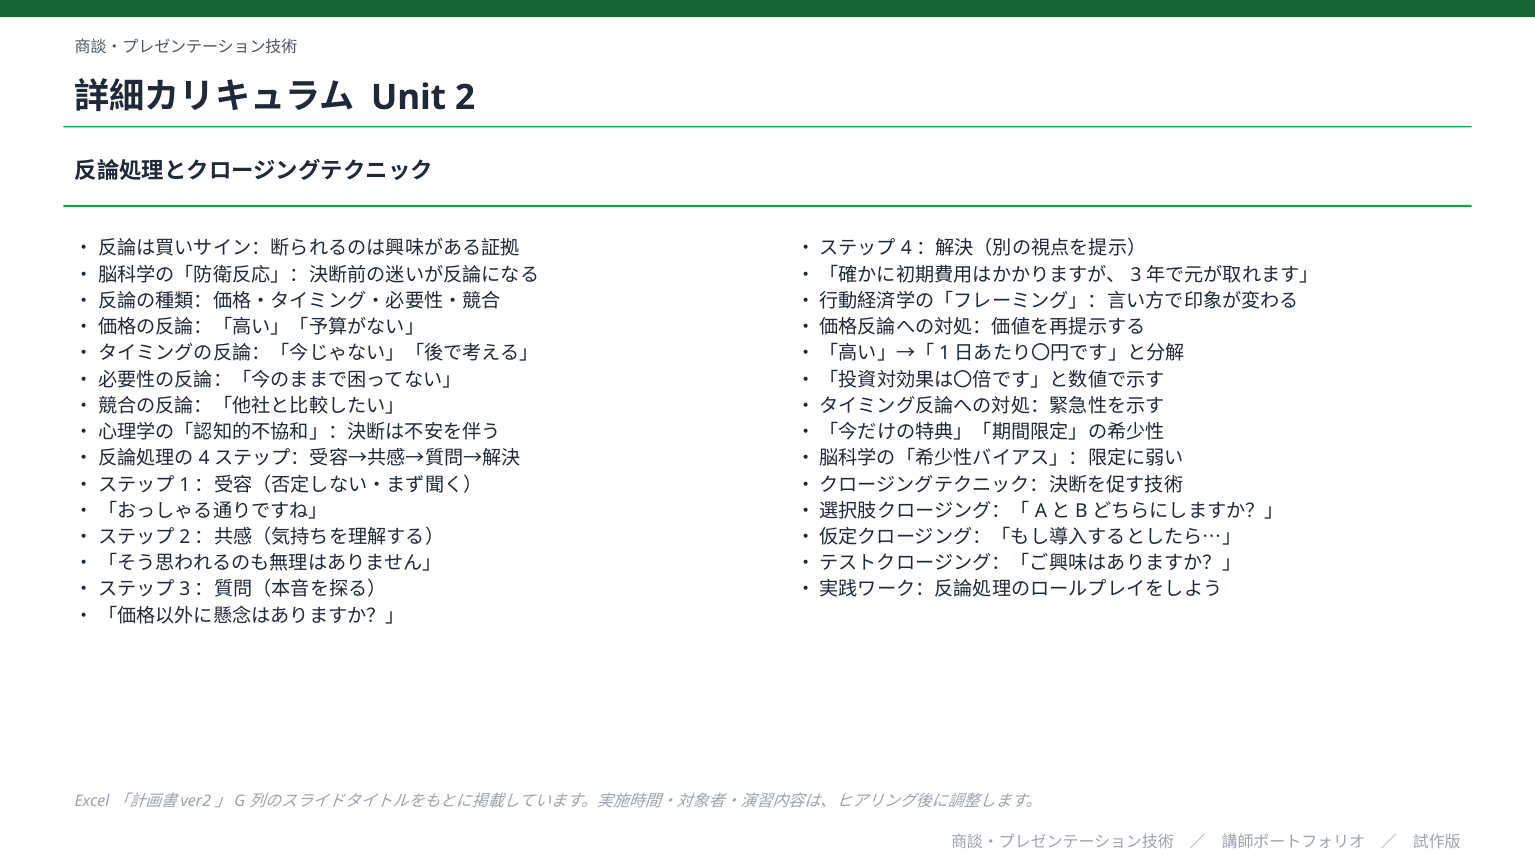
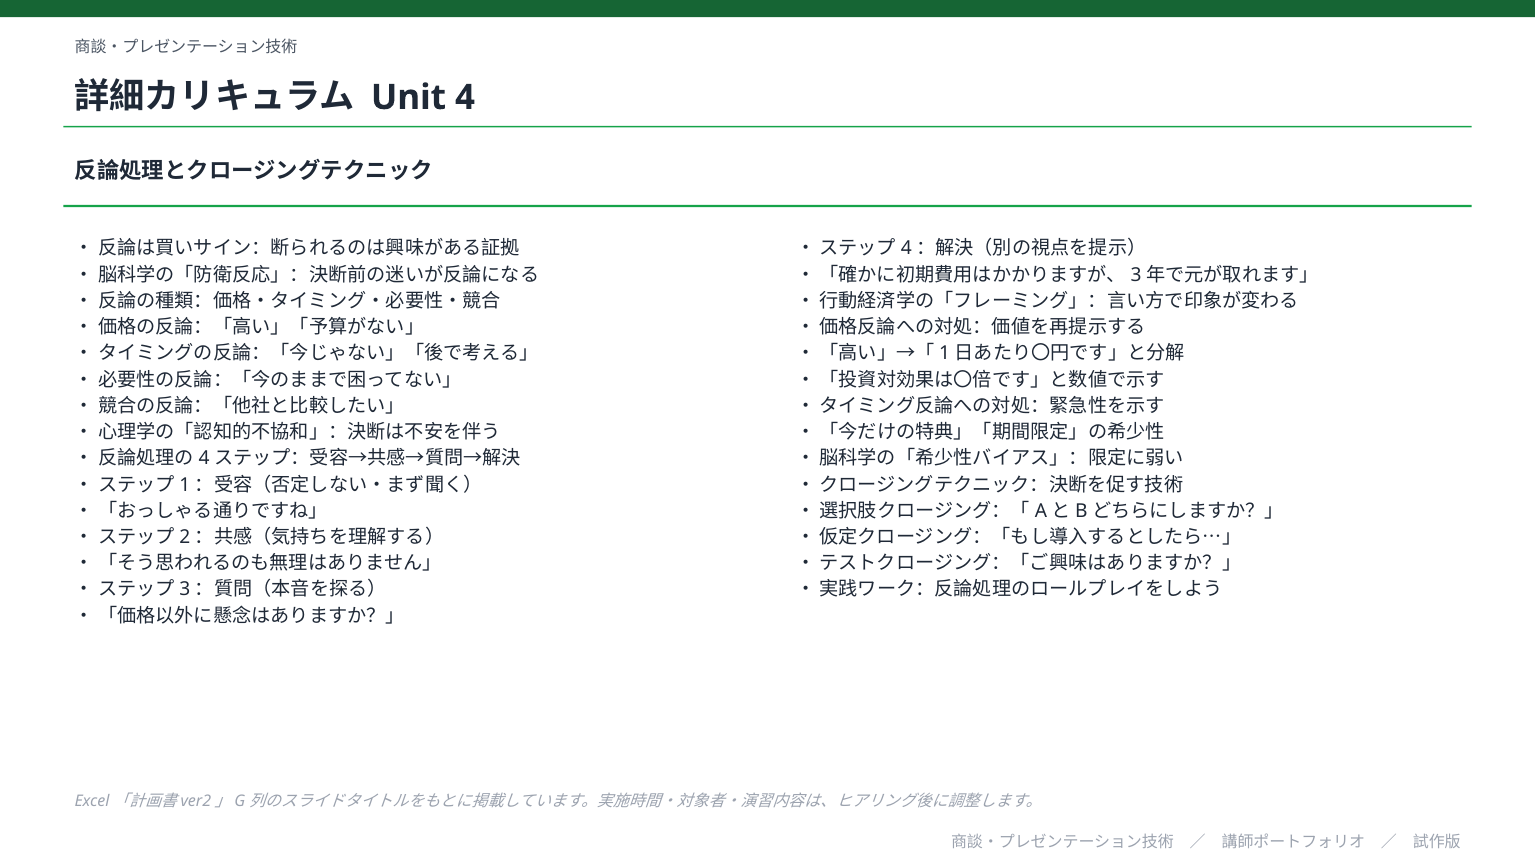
2: 2 -> 4
